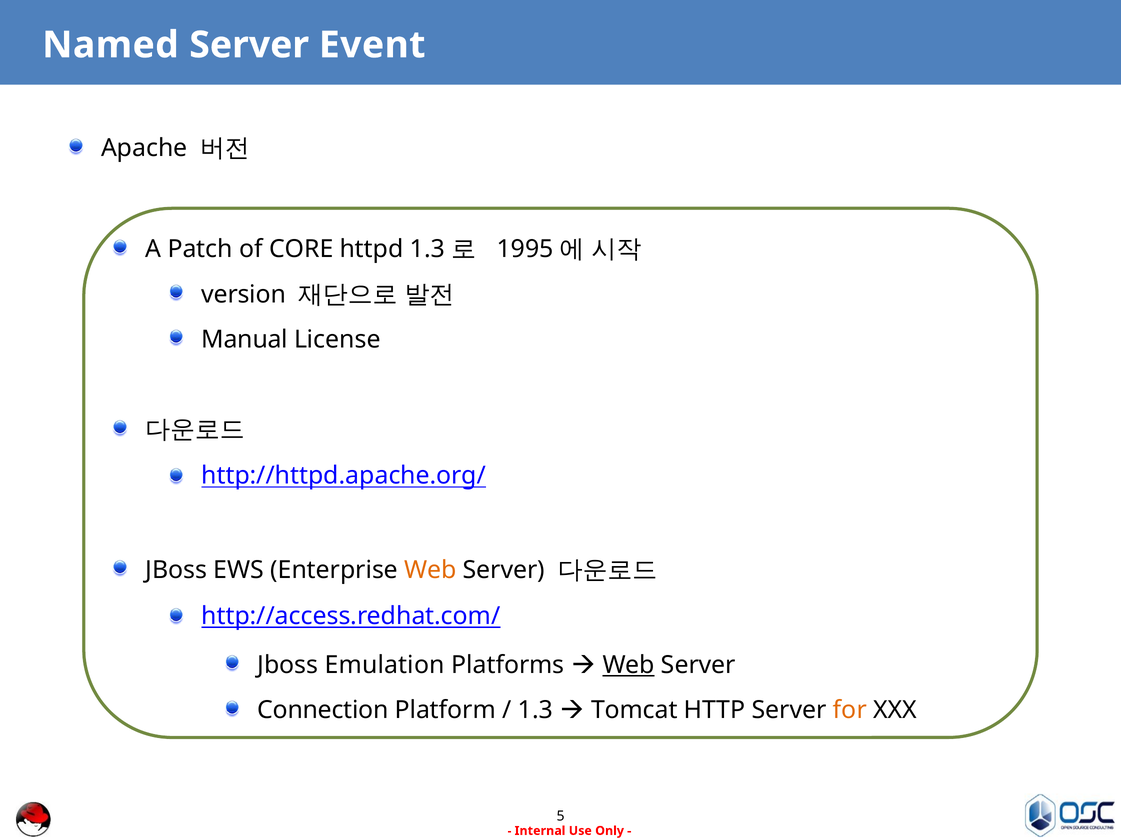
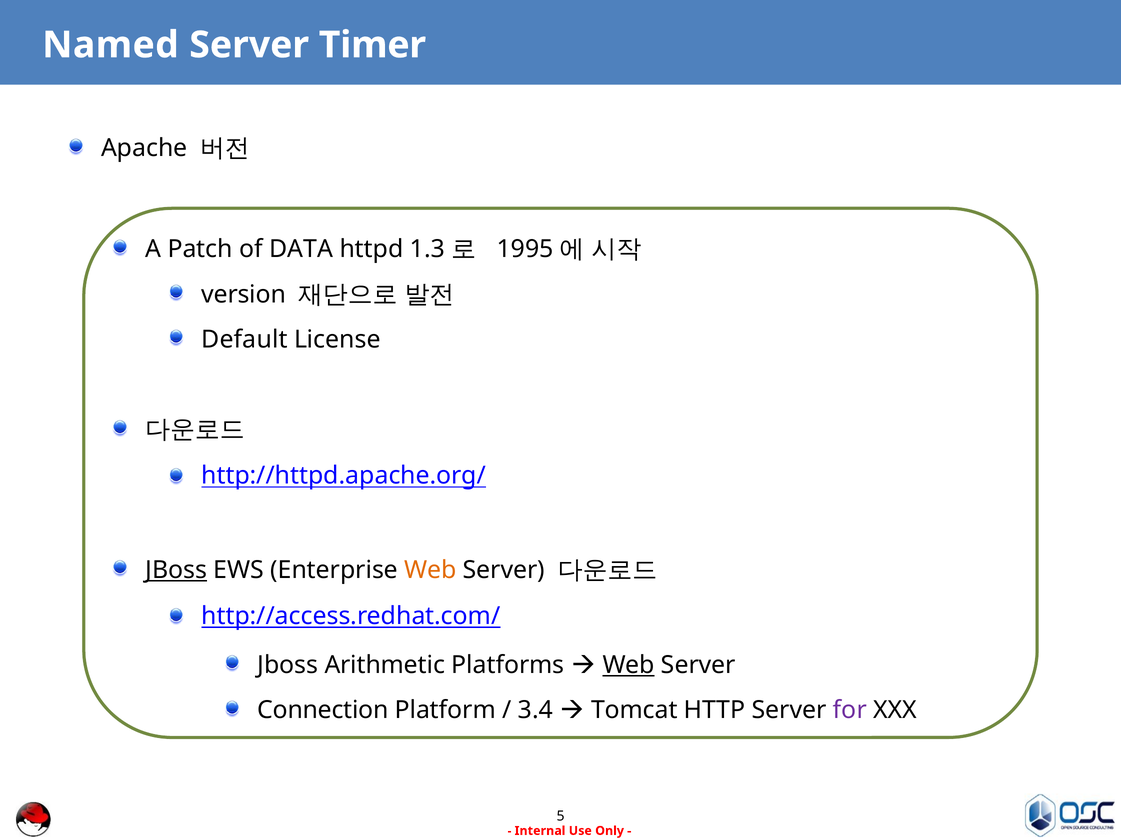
Event: Event -> Timer
CORE: CORE -> DATA
Manual: Manual -> Default
JBoss at (176, 570) underline: none -> present
Emulation: Emulation -> Arithmetic
1.3 at (535, 711): 1.3 -> 3.4
for colour: orange -> purple
